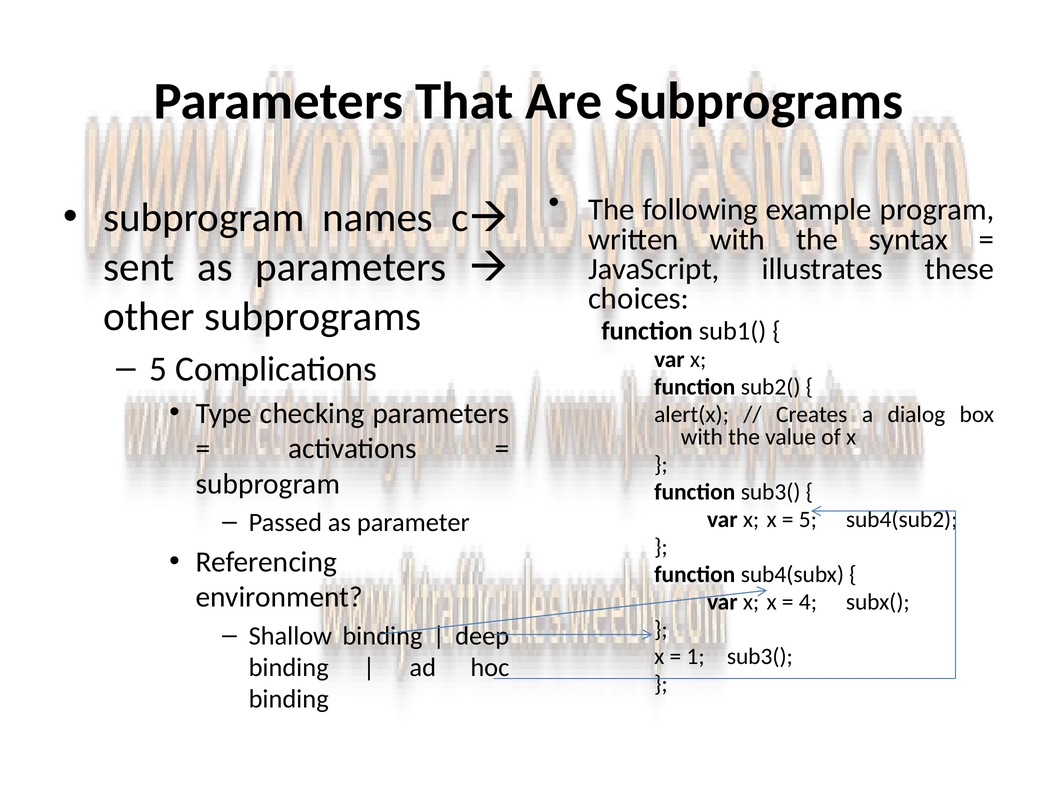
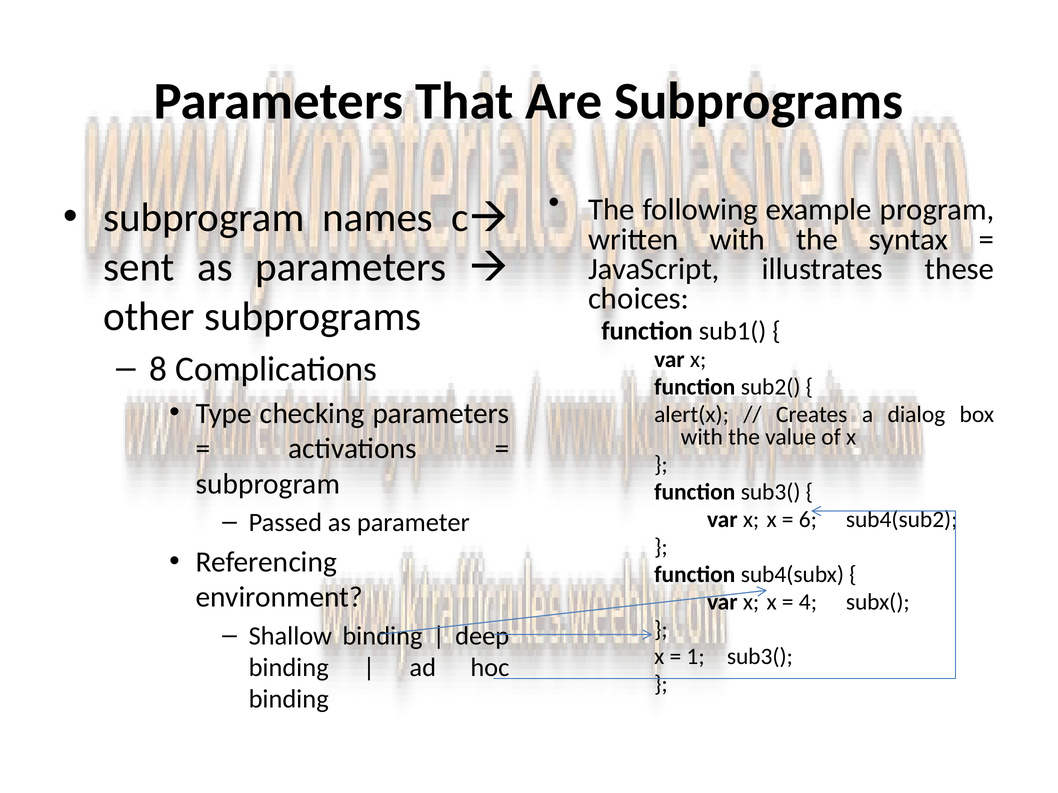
5 at (158, 369): 5 -> 8
5 at (808, 520): 5 -> 6
